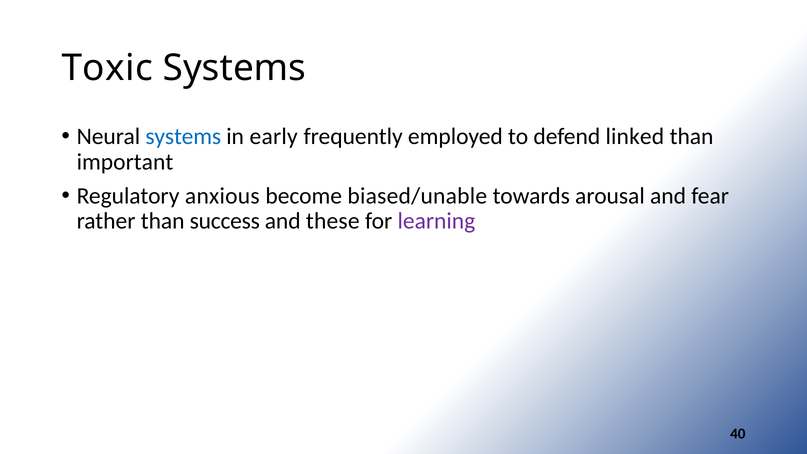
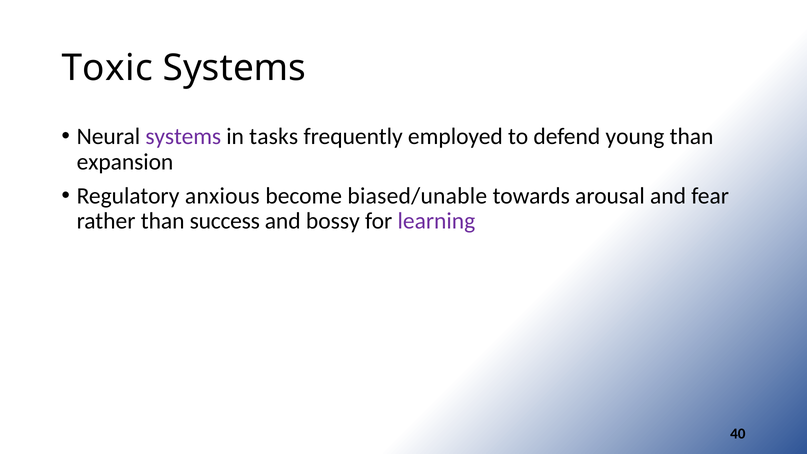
systems at (183, 136) colour: blue -> purple
early: early -> tasks
linked: linked -> young
important: important -> expansion
these: these -> bossy
